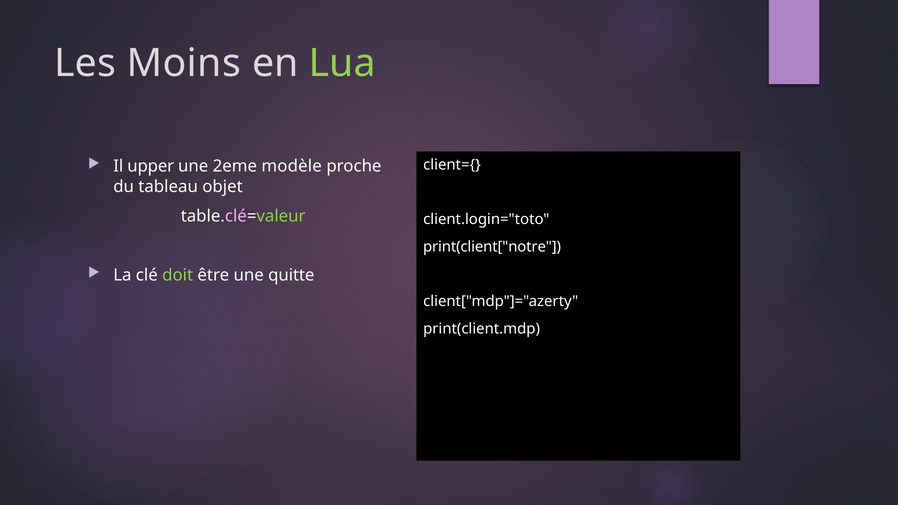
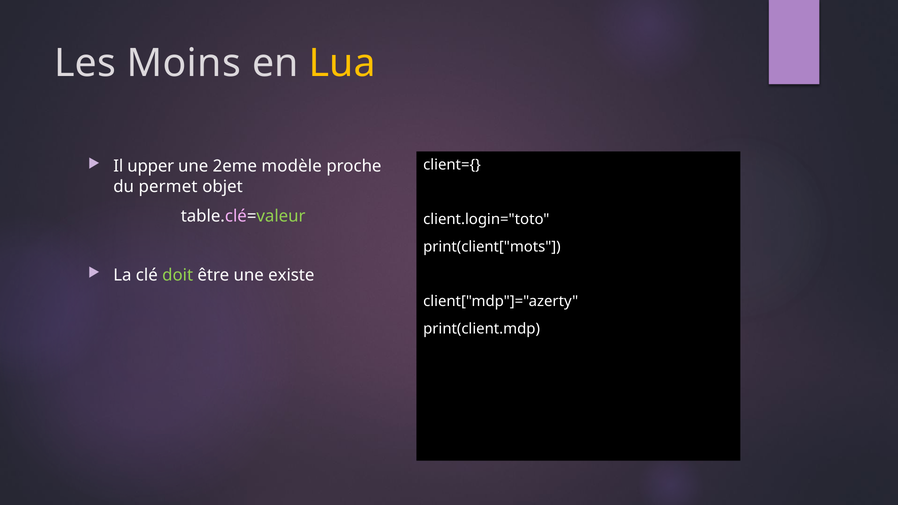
Lua colour: light green -> yellow
tableau: tableau -> permet
print(client["notre: print(client["notre -> print(client["mots
quitte: quitte -> existe
